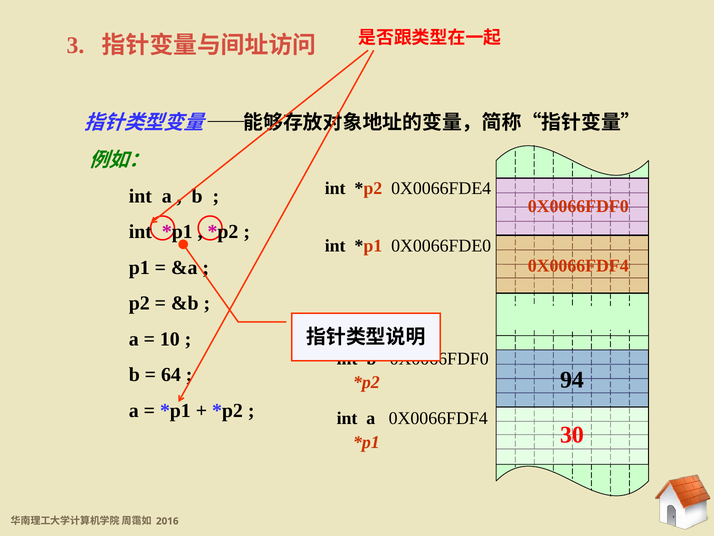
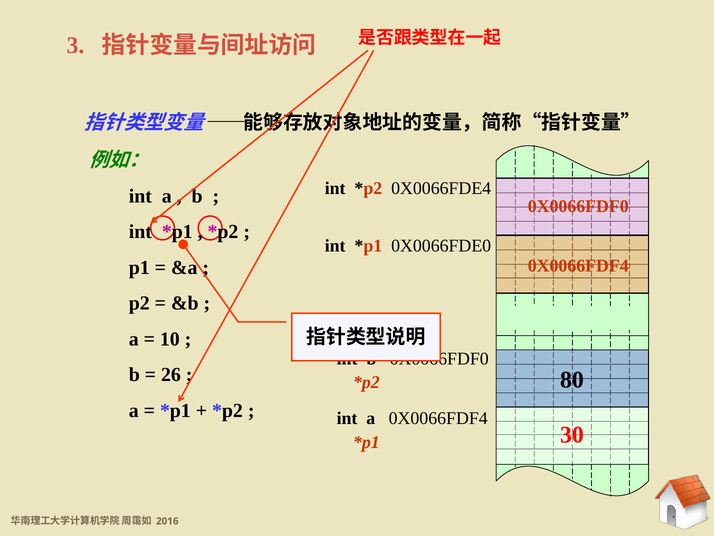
64: 64 -> 26
94: 94 -> 80
